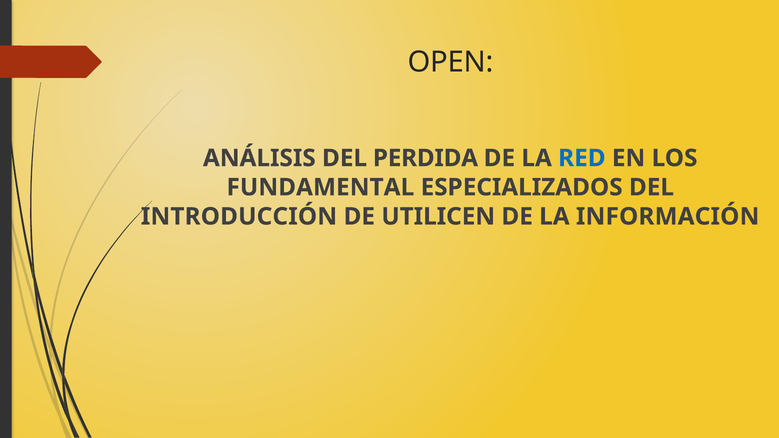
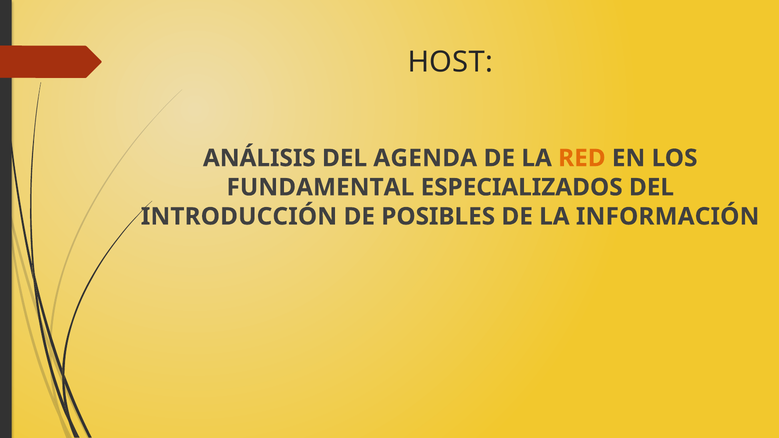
OPEN: OPEN -> HOST
PERDIDA: PERDIDA -> AGENDA
RED colour: blue -> orange
UTILICEN: UTILICEN -> POSIBLES
